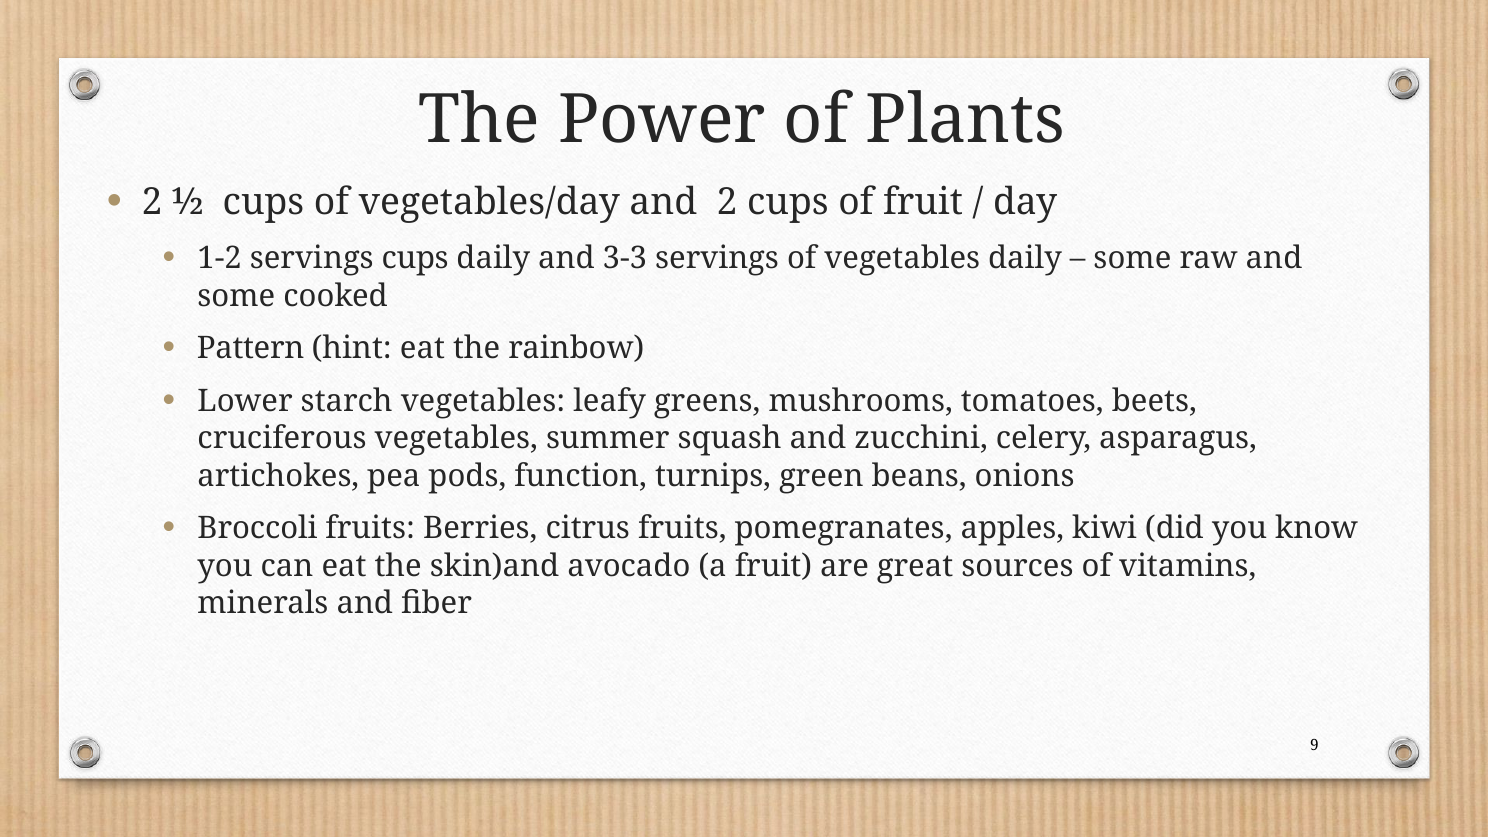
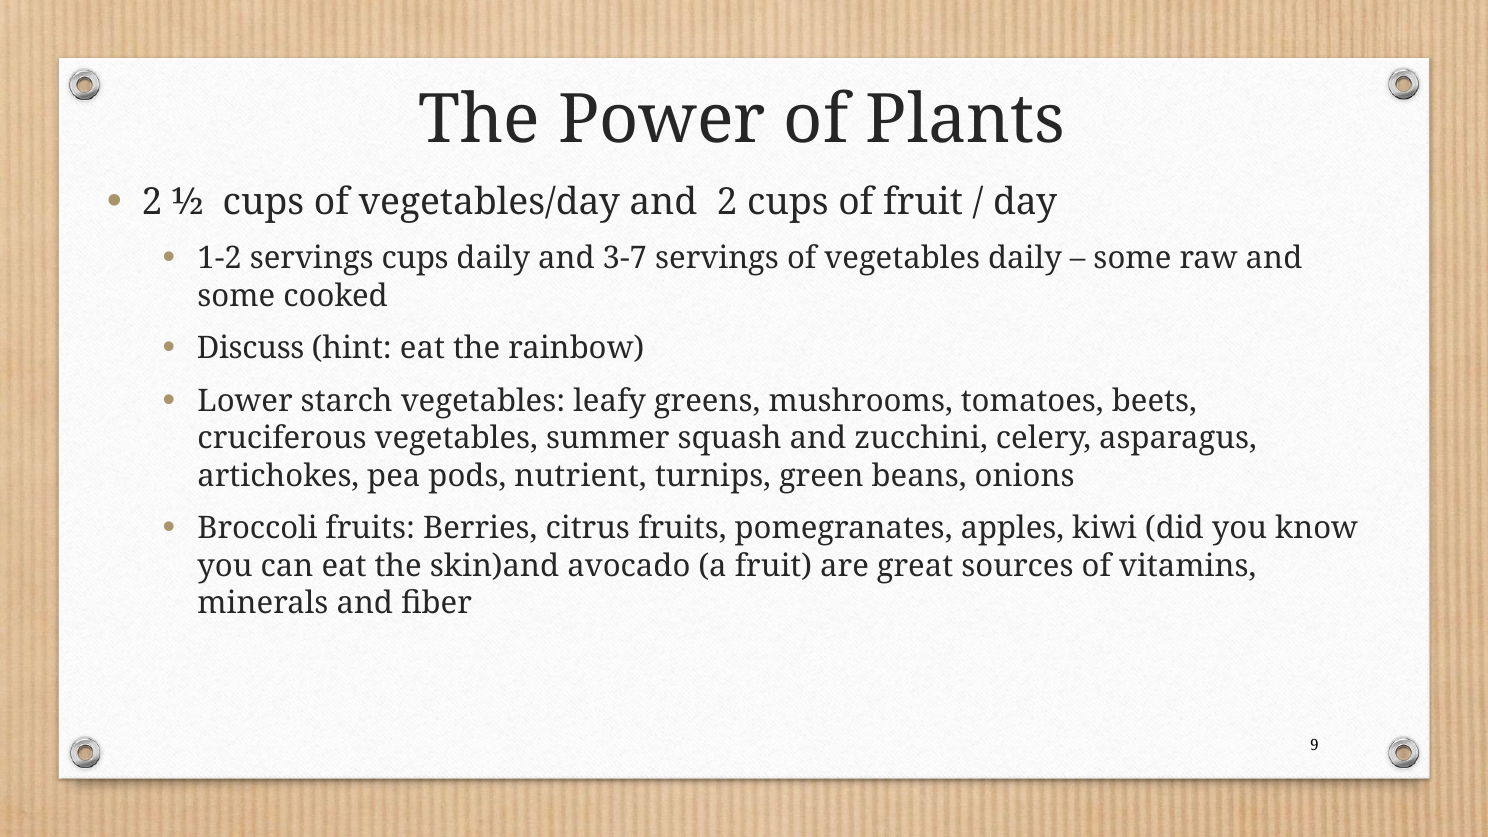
3-3: 3-3 -> 3-7
Pattern: Pattern -> Discuss
function: function -> nutrient
